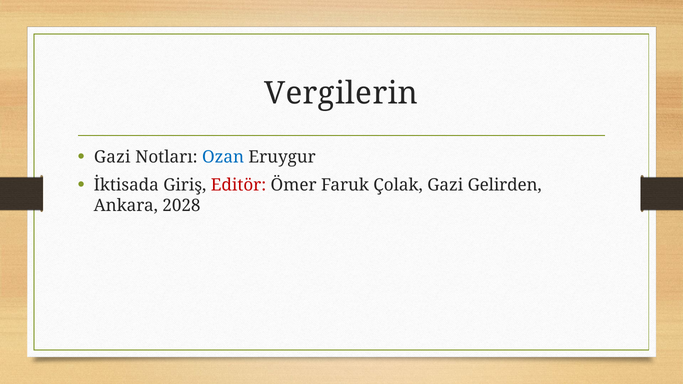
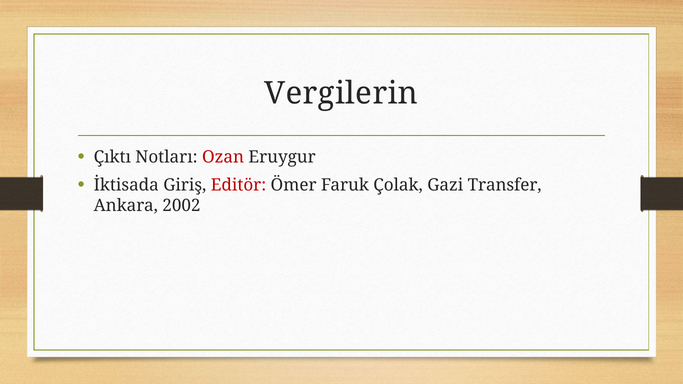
Gazi at (112, 157): Gazi -> Çıktı
Ozan colour: blue -> red
Gelirden: Gelirden -> Transfer
2028: 2028 -> 2002
